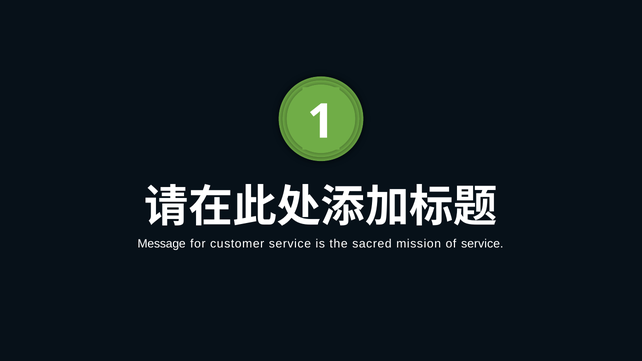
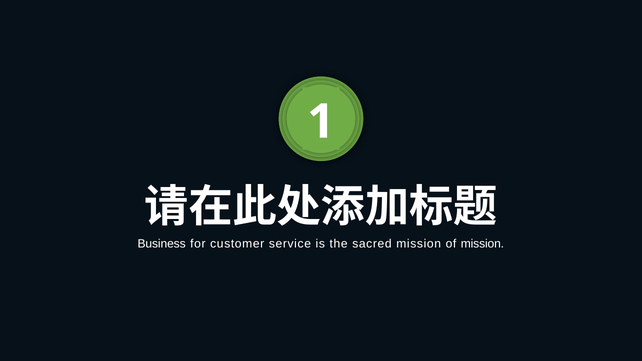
Message: Message -> Business
of service: service -> mission
